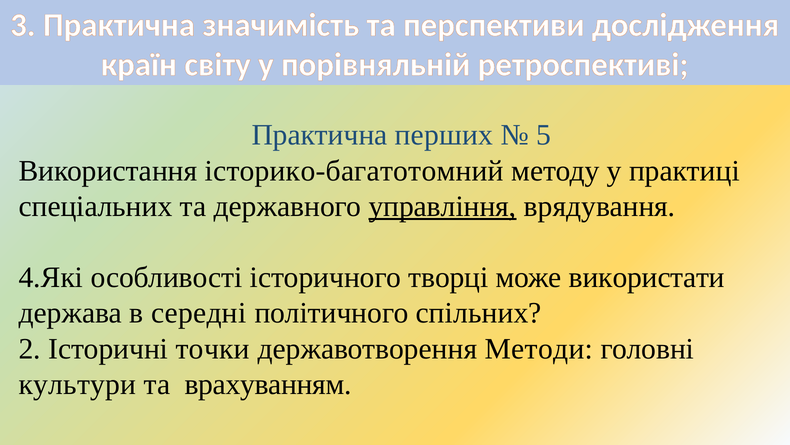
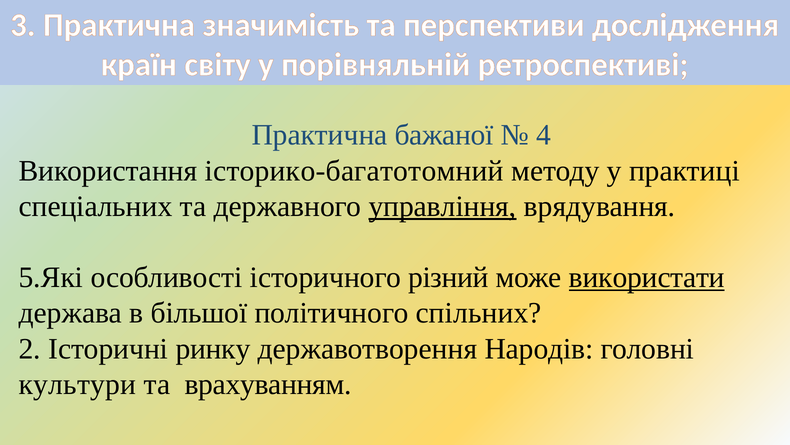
перших: перших -> бажаної
5: 5 -> 4
4.Які: 4.Які -> 5.Які
творці: творці -> різний
використати underline: none -> present
середні: середні -> більшої
точки: точки -> ринку
Методи: Методи -> Народів
